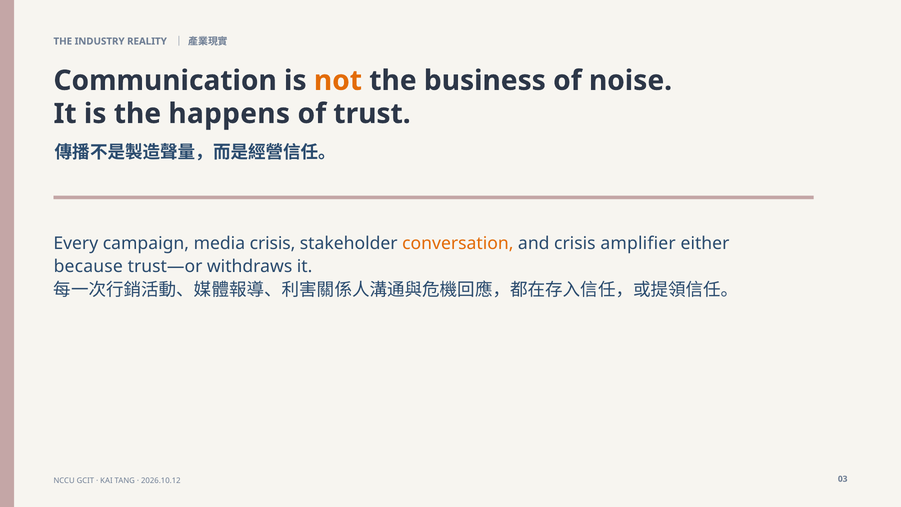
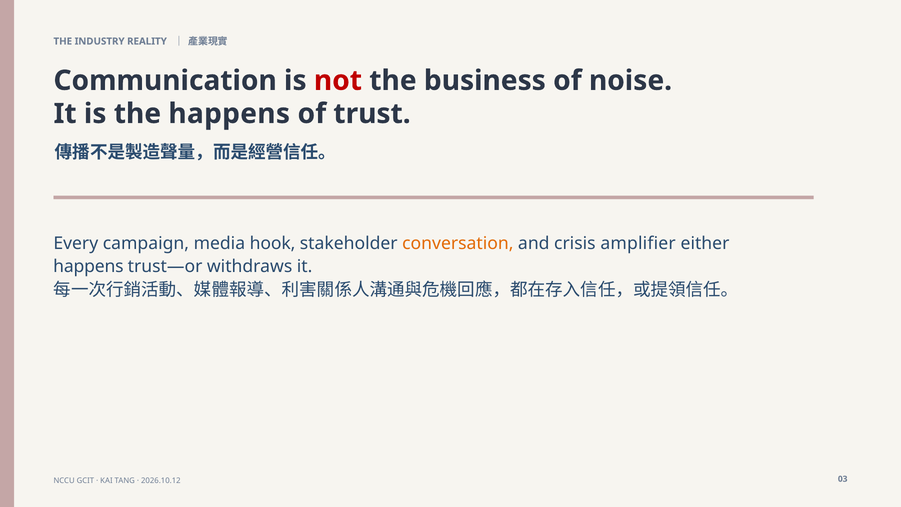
not colour: orange -> red
media crisis: crisis -> hook
because at (88, 267): because -> happens
